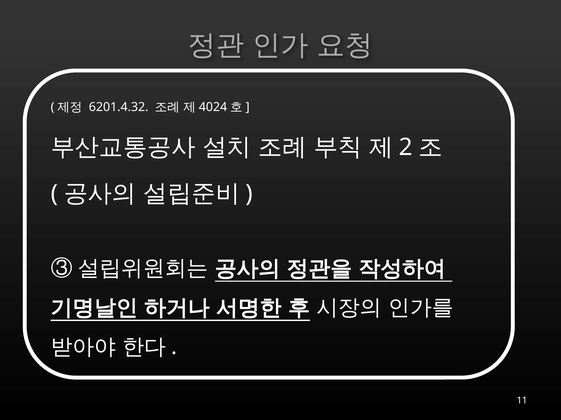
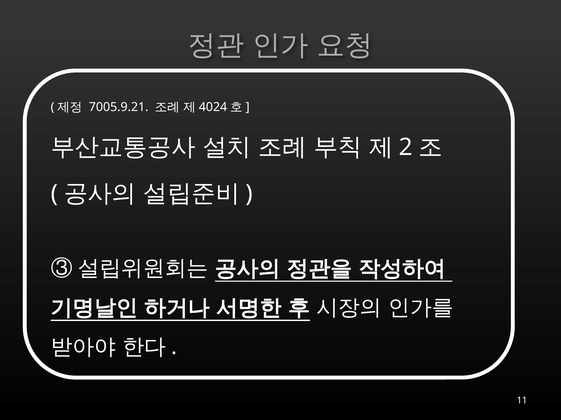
6201.4.32: 6201.4.32 -> 7005.9.21
